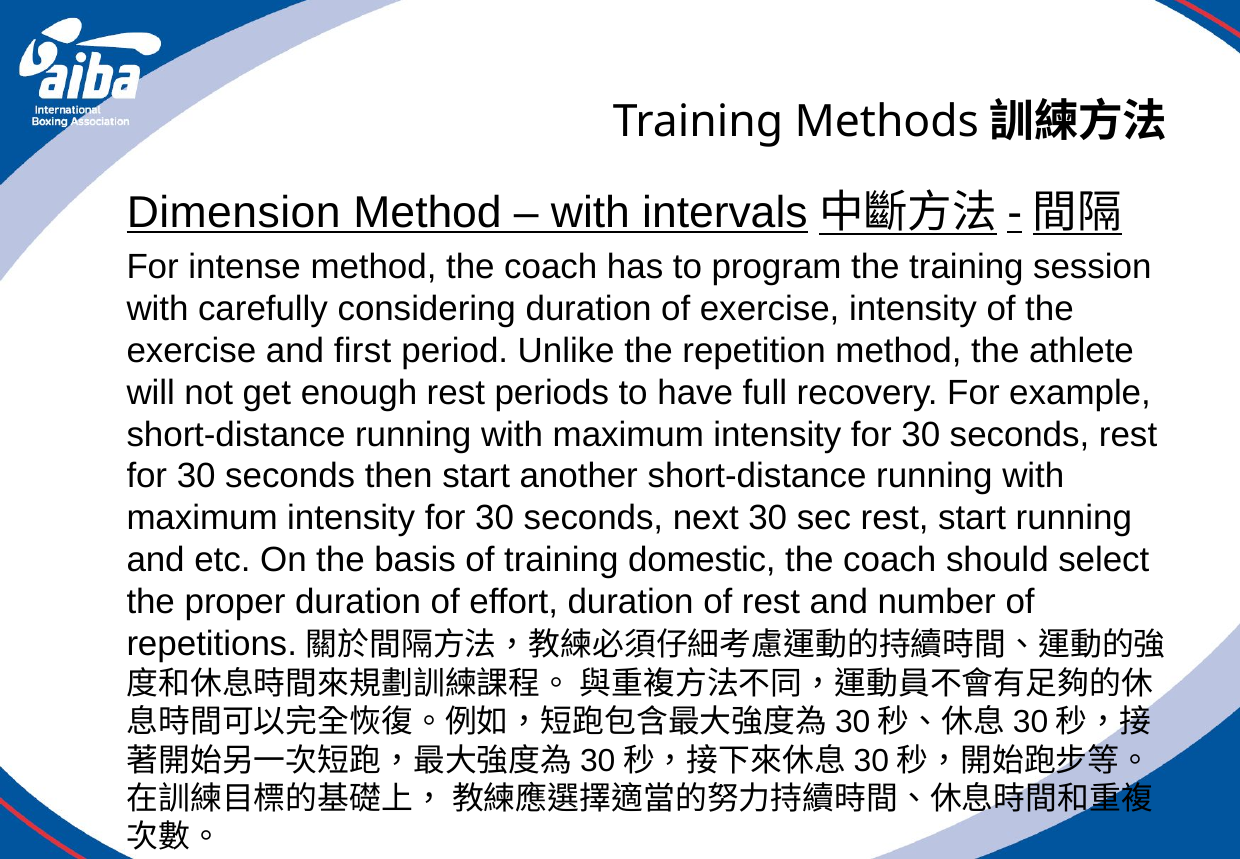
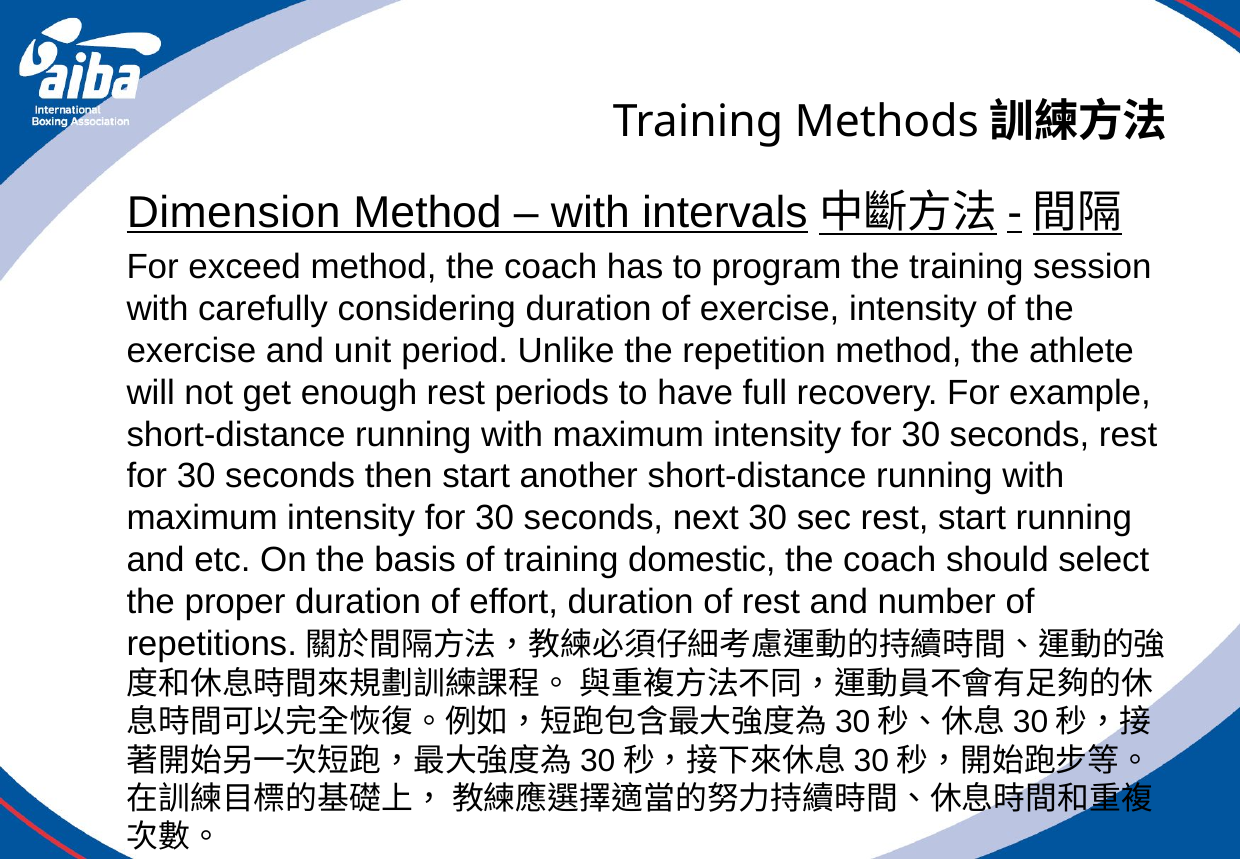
intense: intense -> exceed
first: first -> unit
